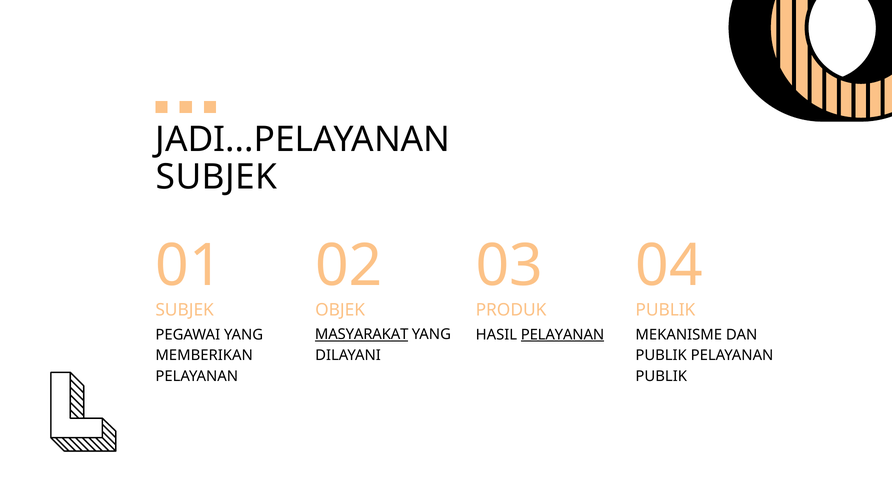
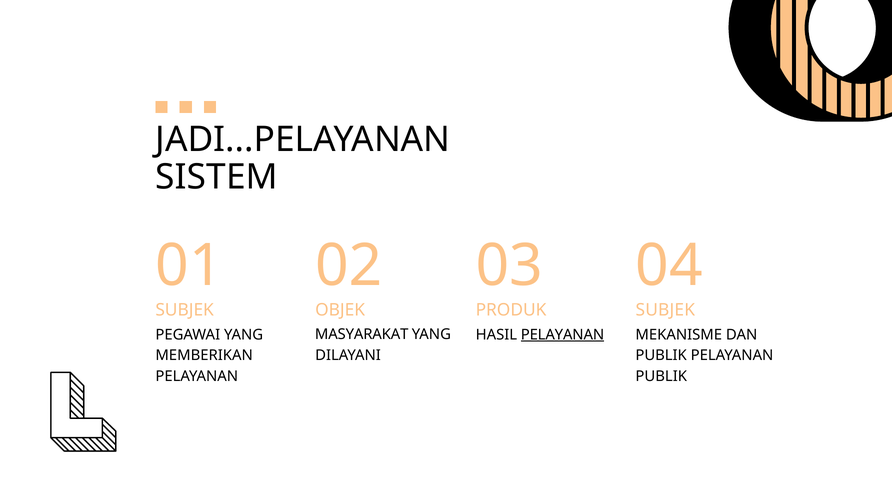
SUBJEK at (216, 177): SUBJEK -> SISTEM
PUBLIK at (665, 310): PUBLIK -> SUBJEK
MASYARAKAT underline: present -> none
